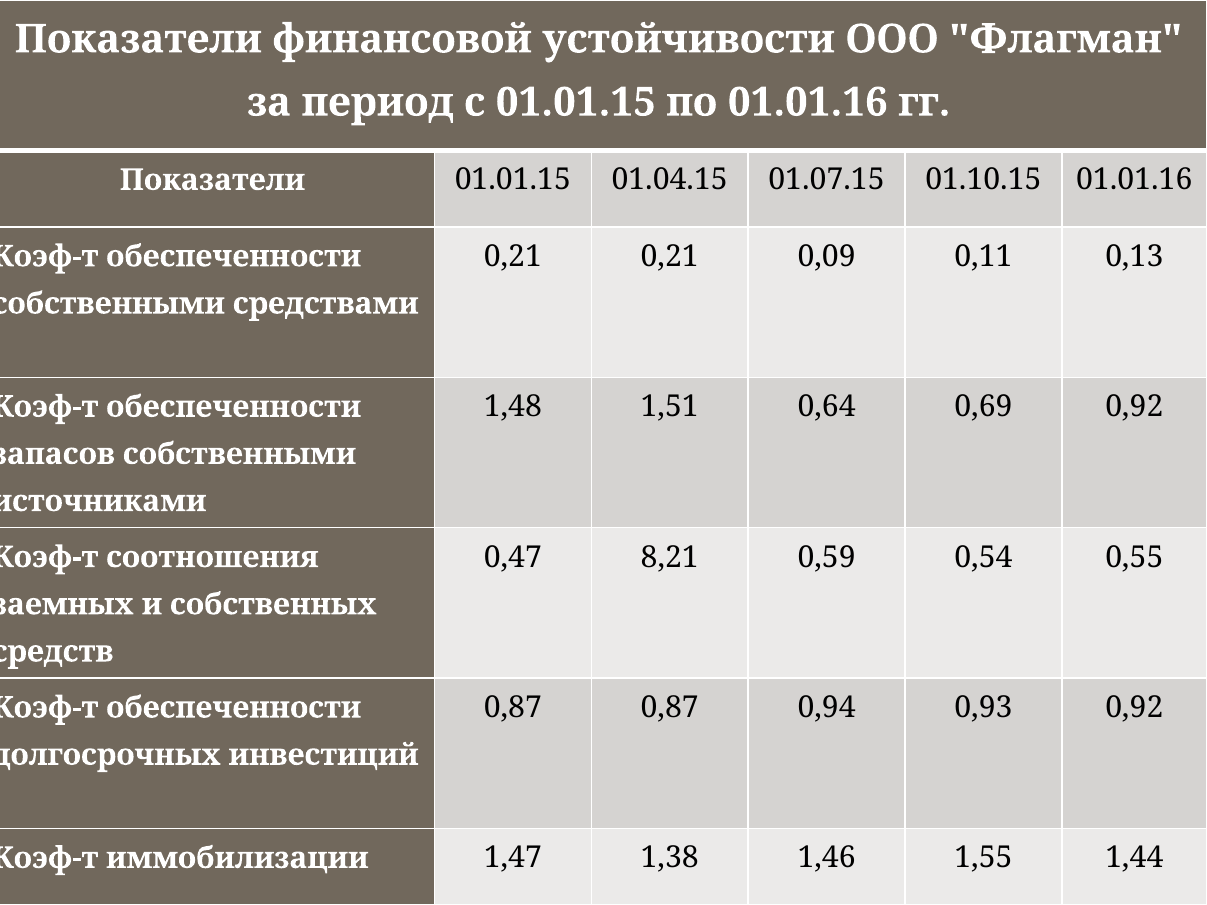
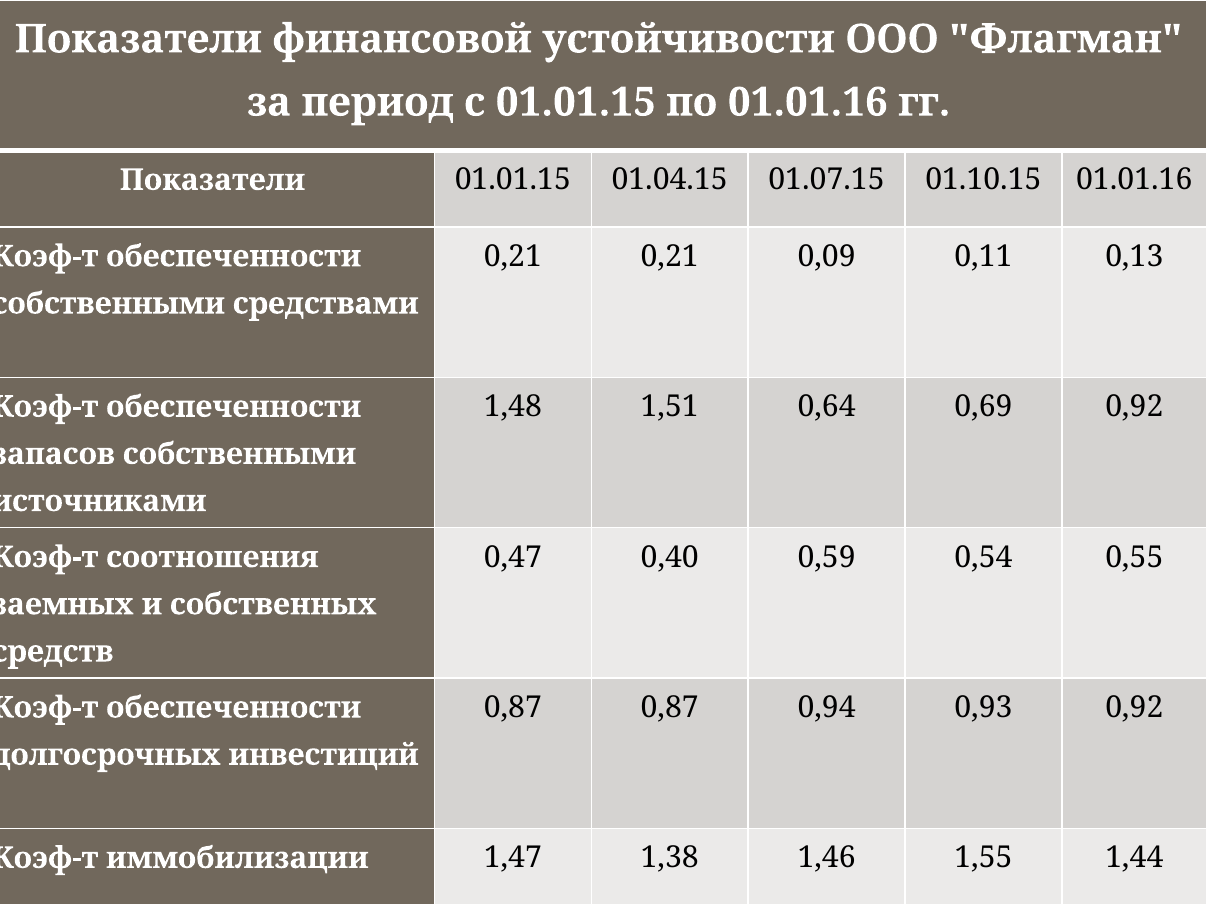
8,21: 8,21 -> 0,40
